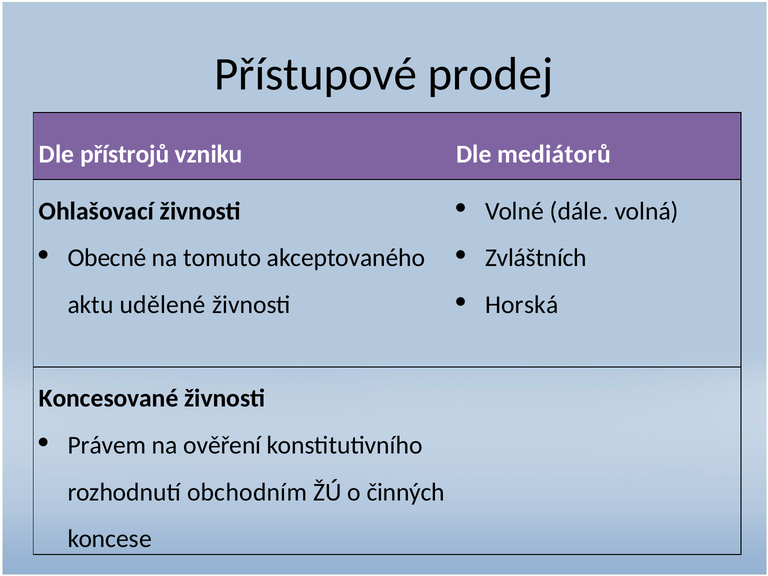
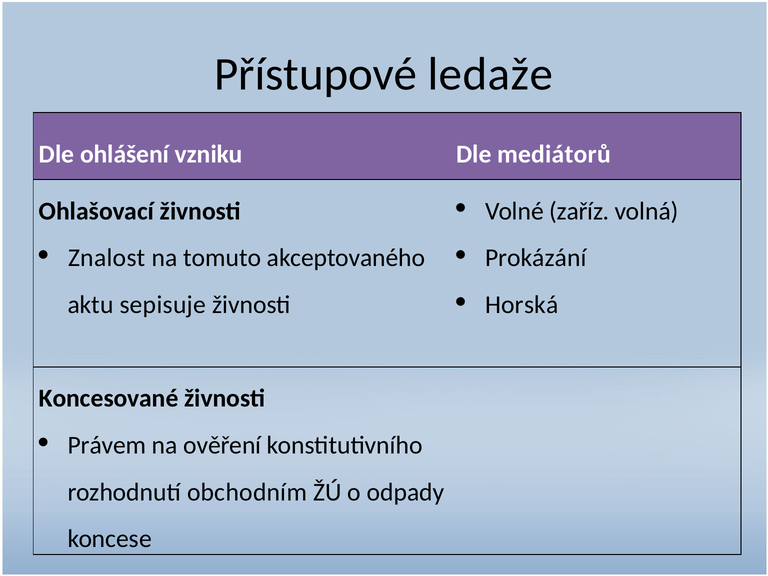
prodej: prodej -> ledaže
přístrojů: přístrojů -> ohlášení
dále: dále -> zaříz
Obecné: Obecné -> Znalost
Zvláštních: Zvláštních -> Prokázání
udělené: udělené -> sepisuje
činných: činných -> odpady
